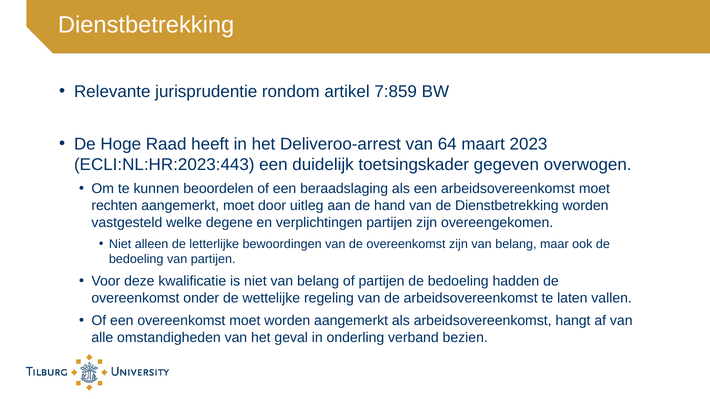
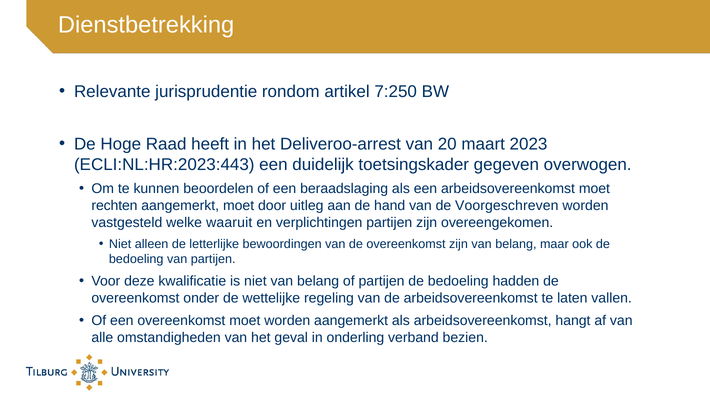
7:859: 7:859 -> 7:250
64: 64 -> 20
de Dienstbetrekking: Dienstbetrekking -> Voorgeschreven
degene: degene -> waaruit
